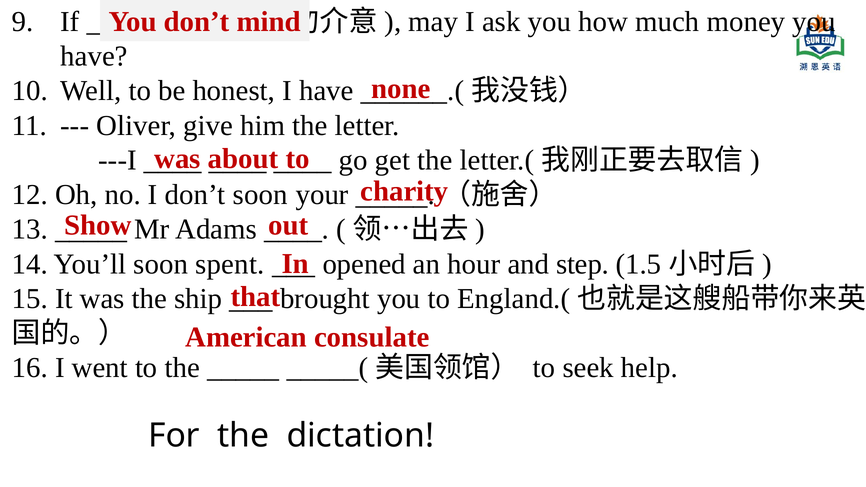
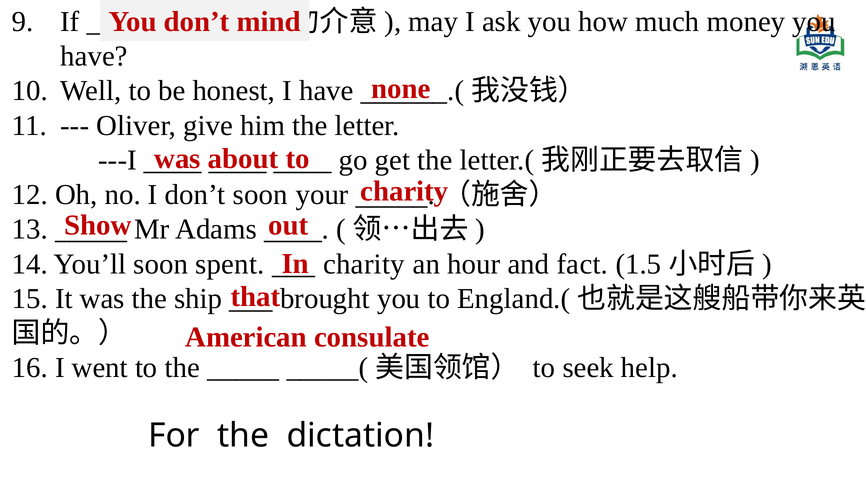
opened at (364, 264): opened -> charity
step: step -> fact
